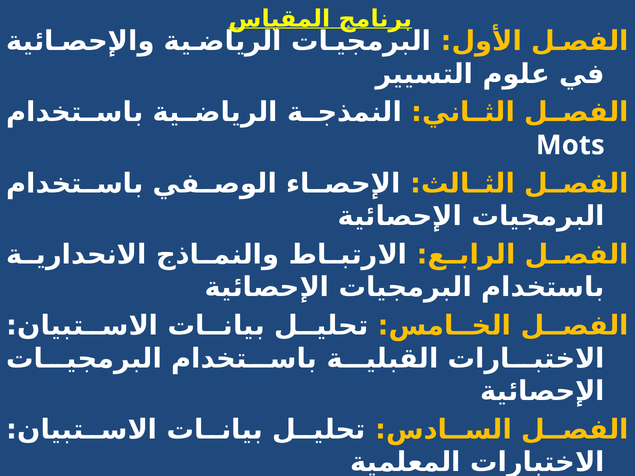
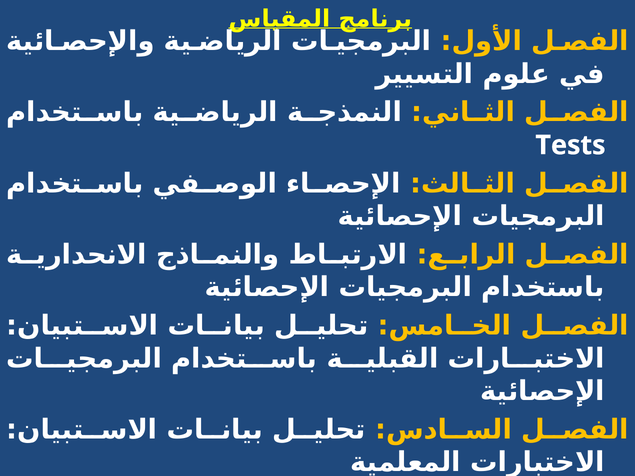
Mots: Mots -> Tests
